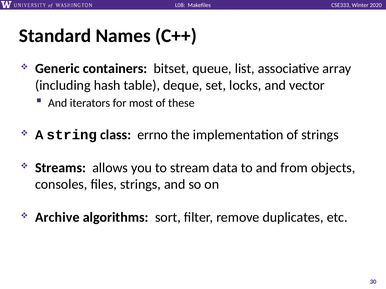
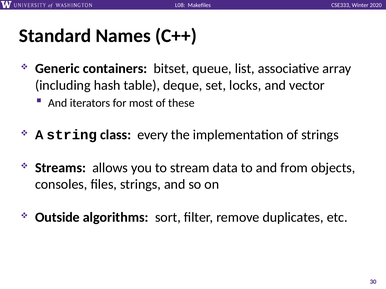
errno: errno -> every
Archive: Archive -> Outside
